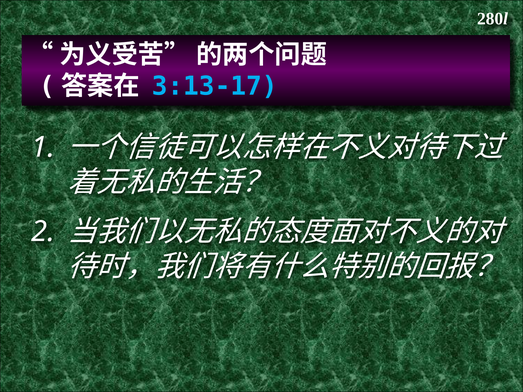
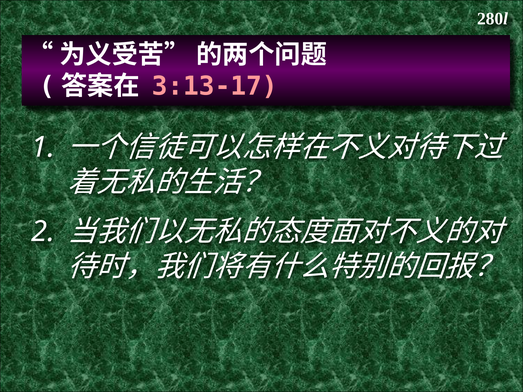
3:13-17 colour: light blue -> pink
